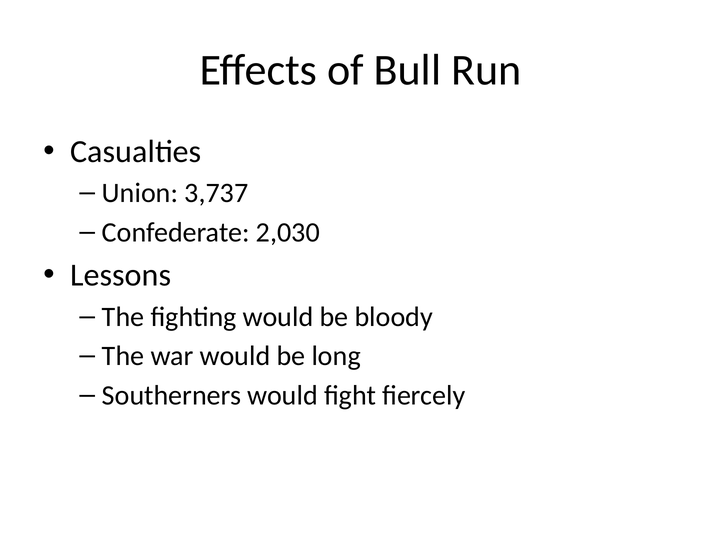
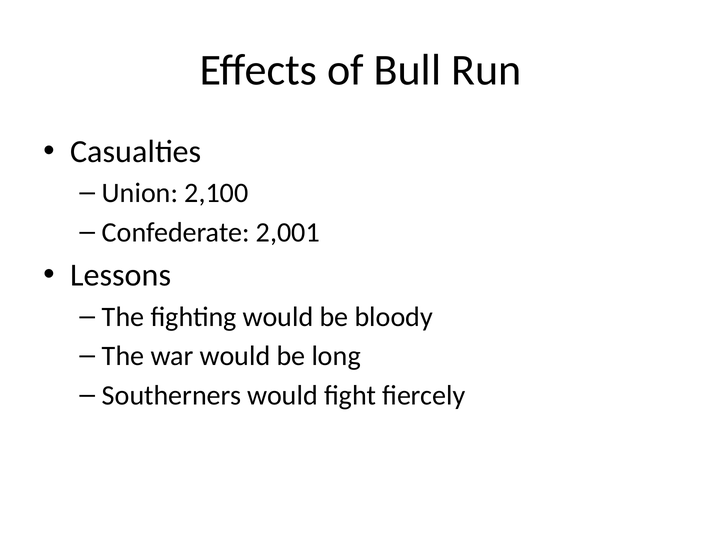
3,737: 3,737 -> 2,100
2,030: 2,030 -> 2,001
